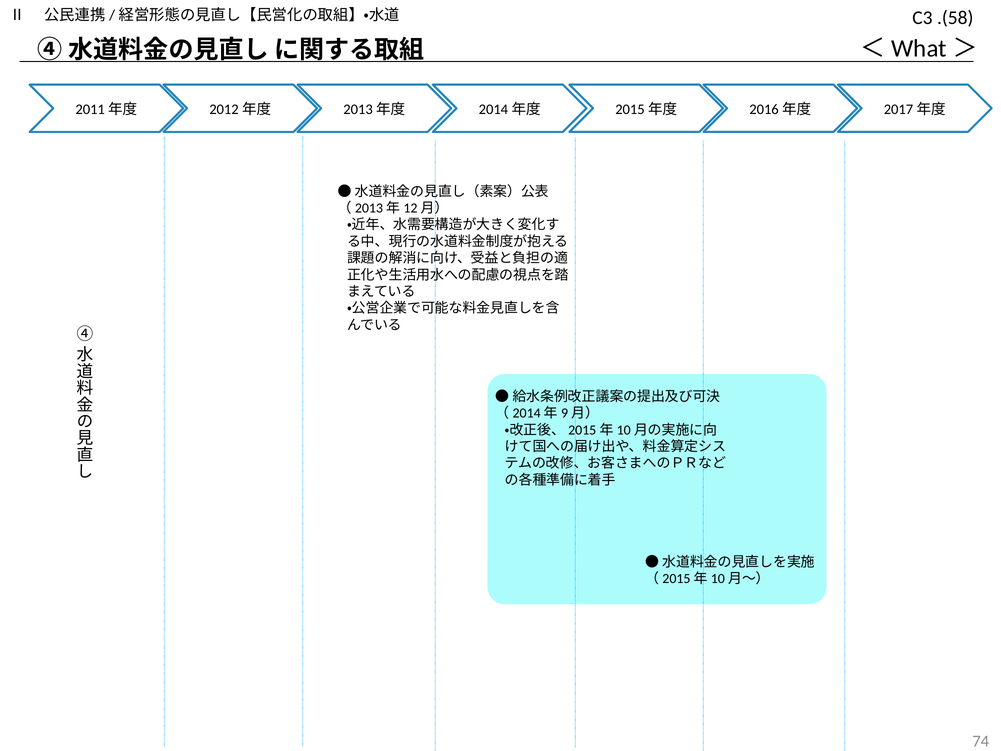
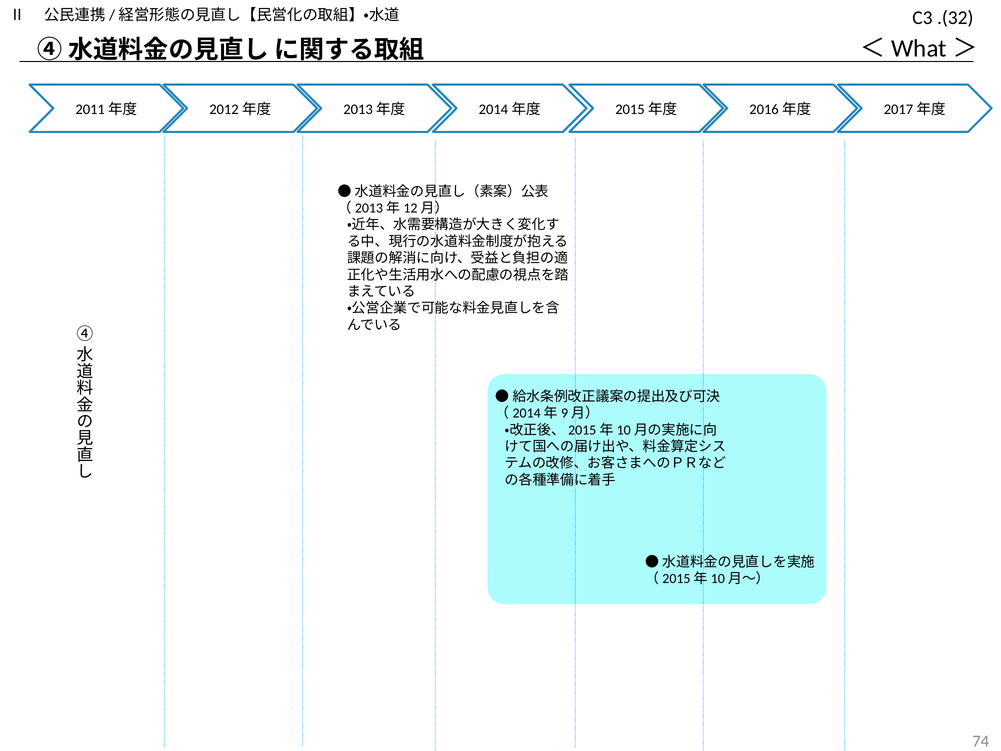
.(58: .(58 -> .(32
